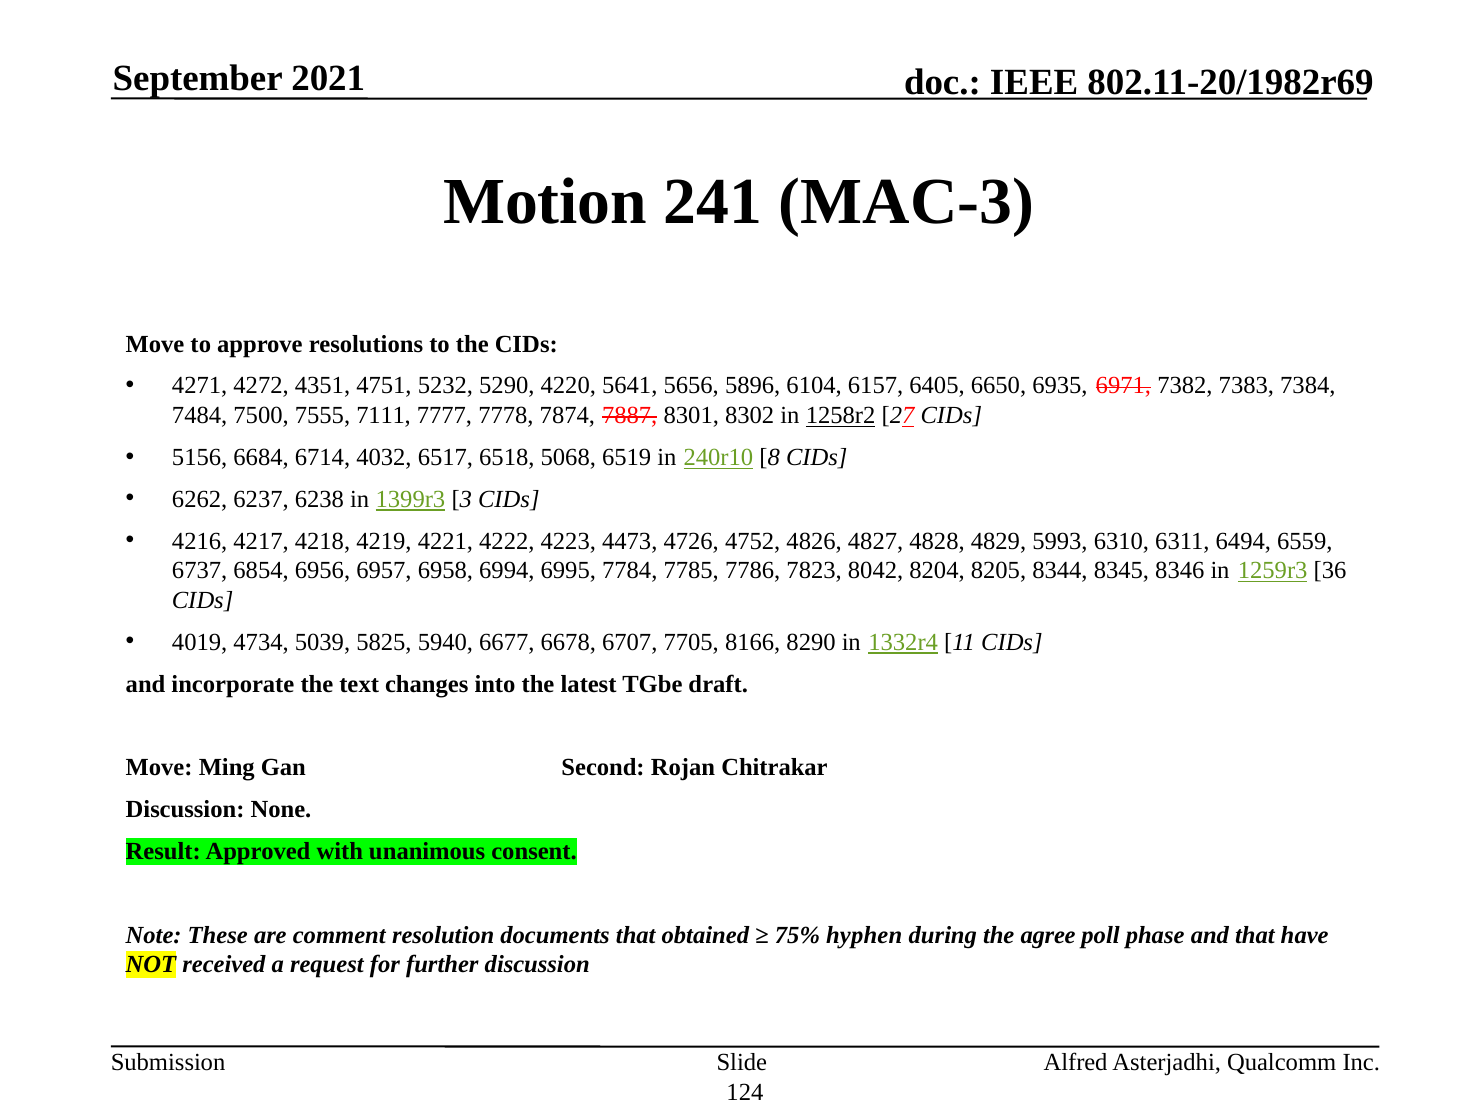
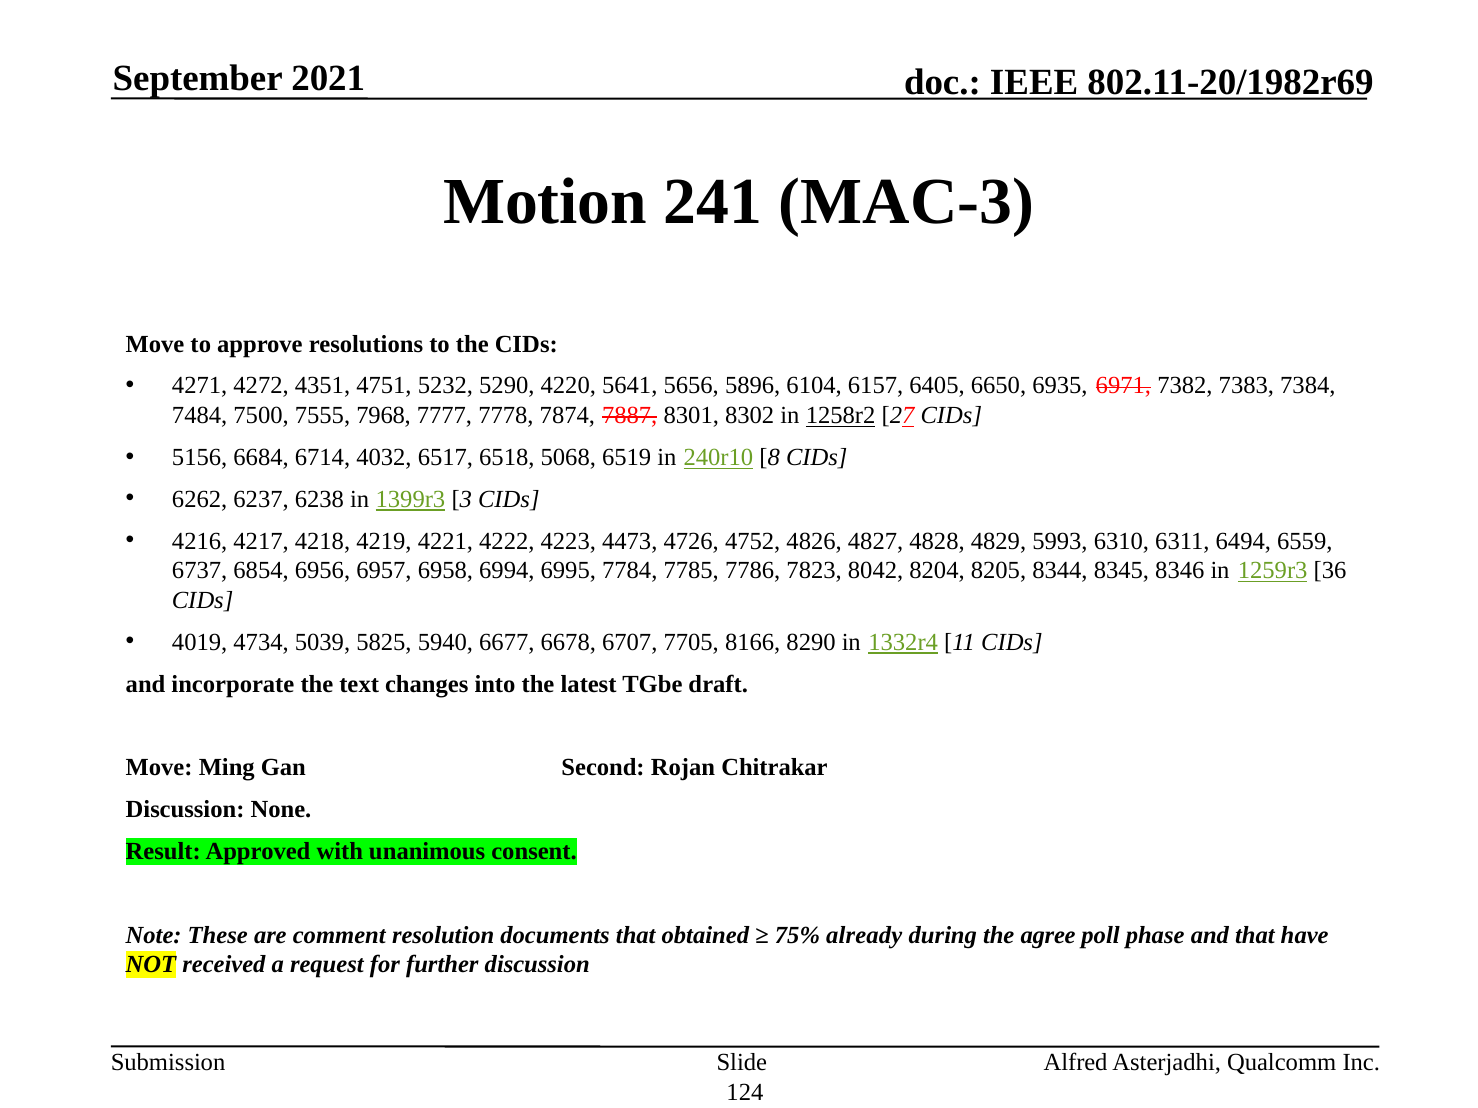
7111: 7111 -> 7968
hyphen: hyphen -> already
